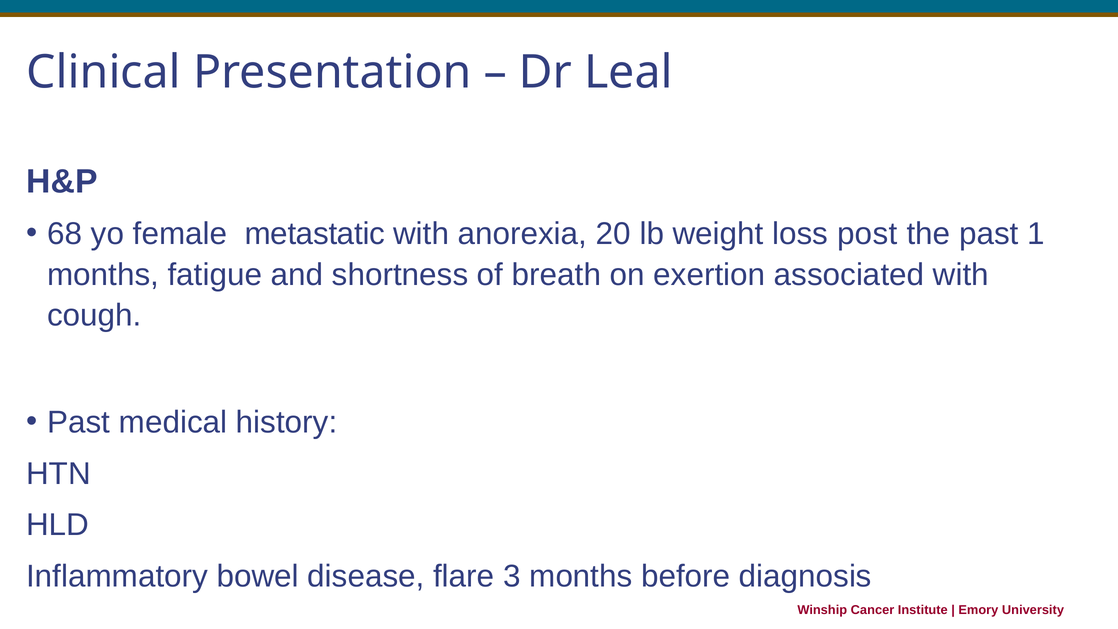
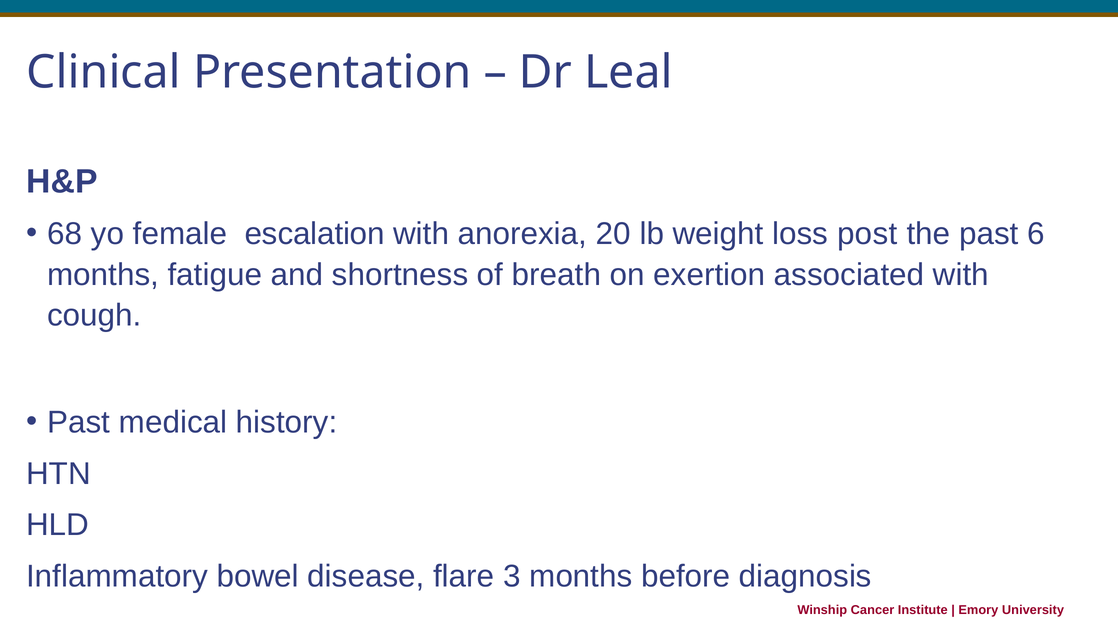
metastatic: metastatic -> escalation
1: 1 -> 6
